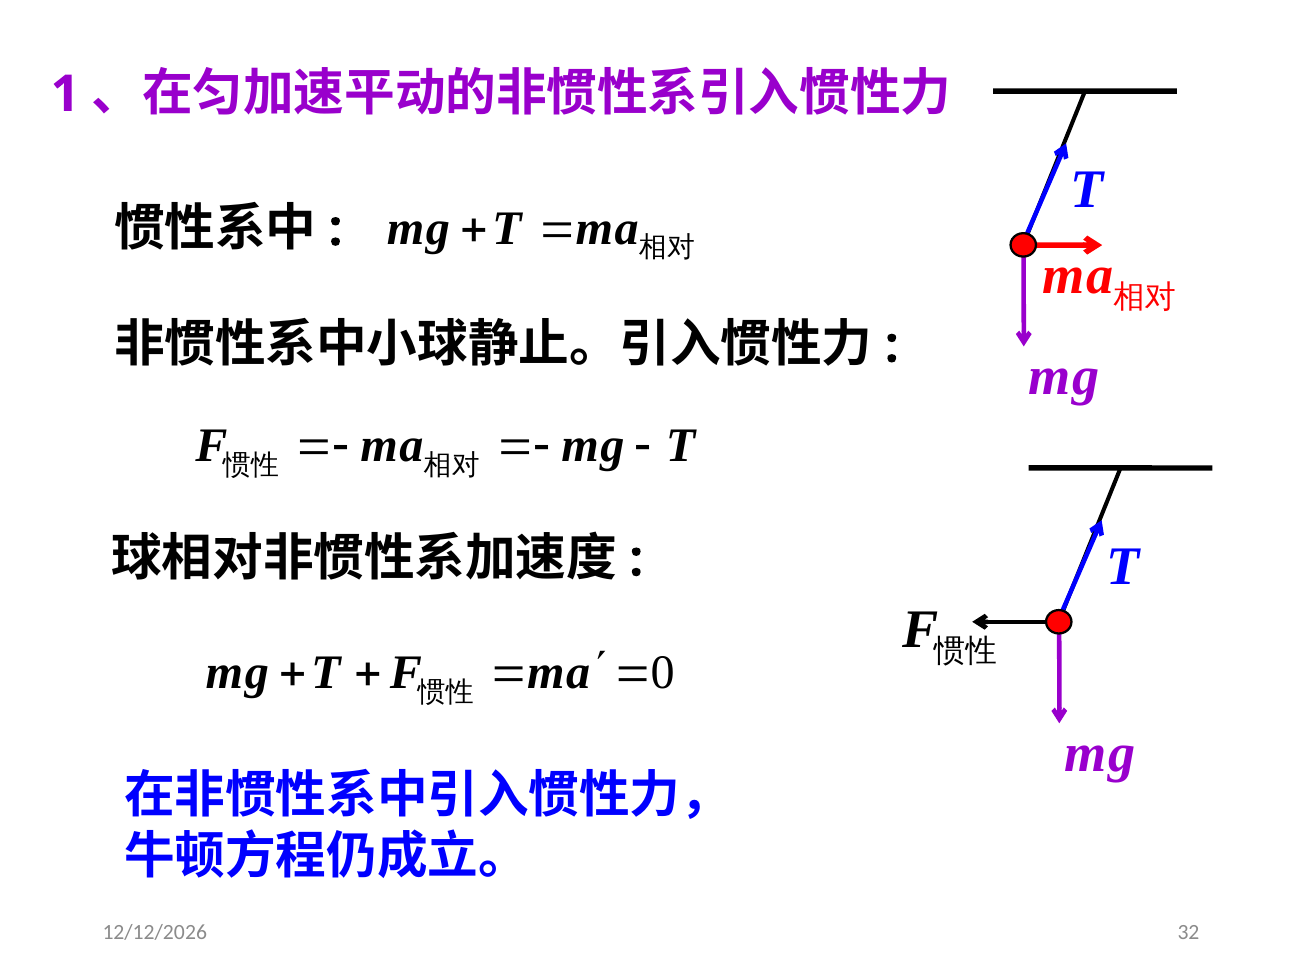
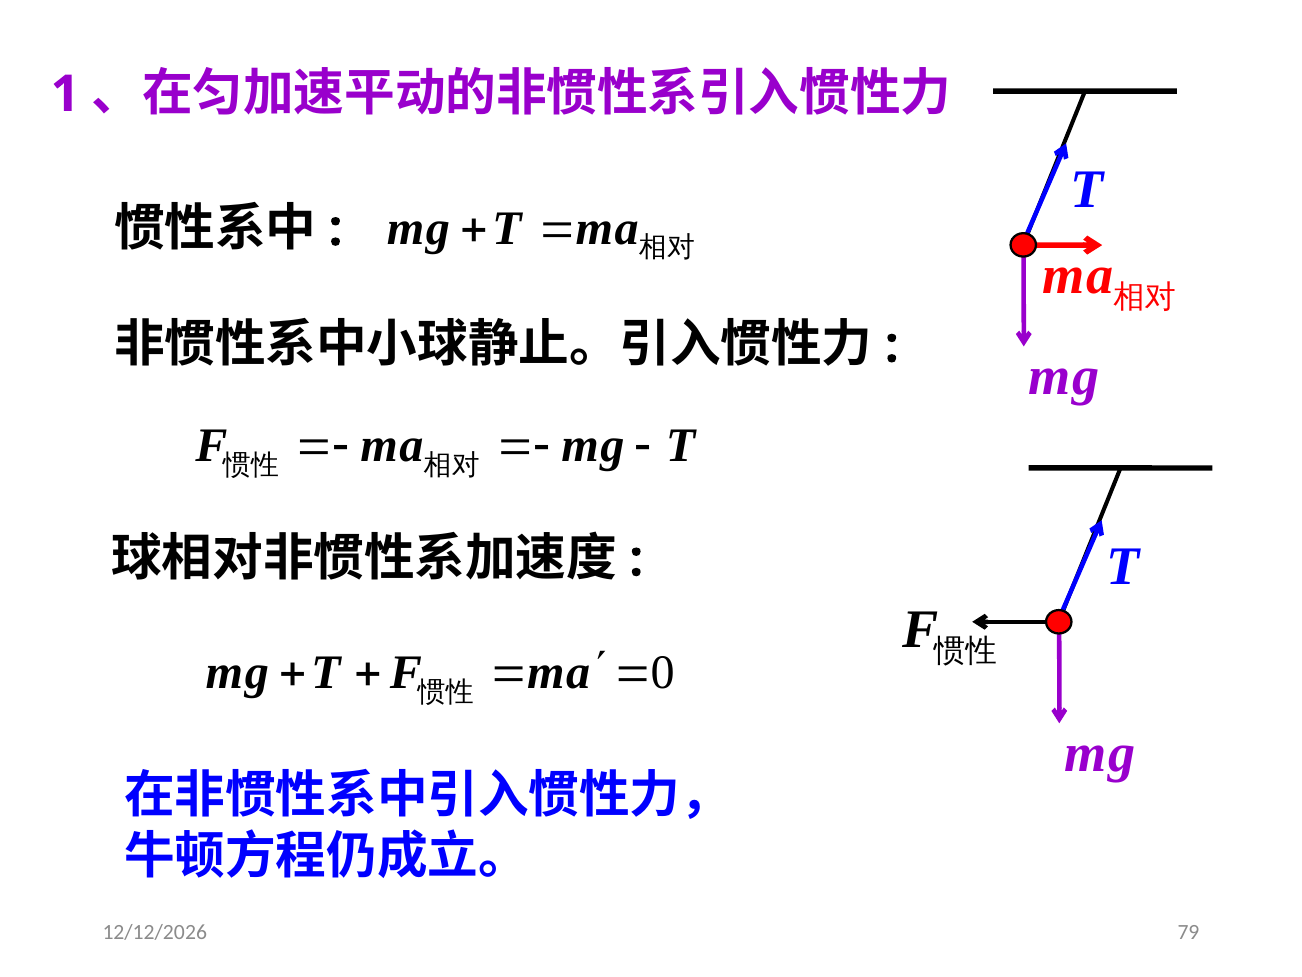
32: 32 -> 79
